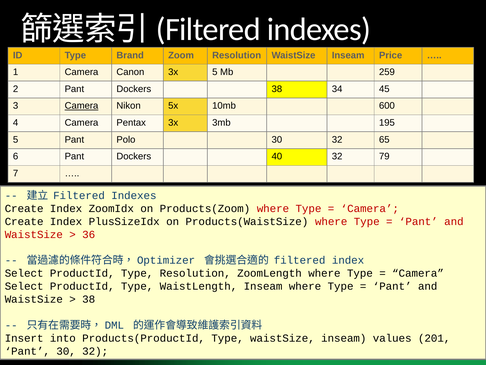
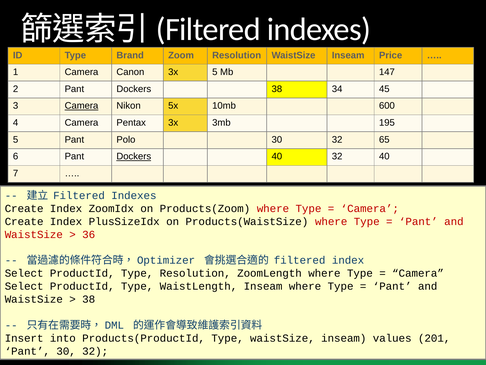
259: 259 -> 147
Dockers at (134, 156) underline: none -> present
32 79: 79 -> 40
